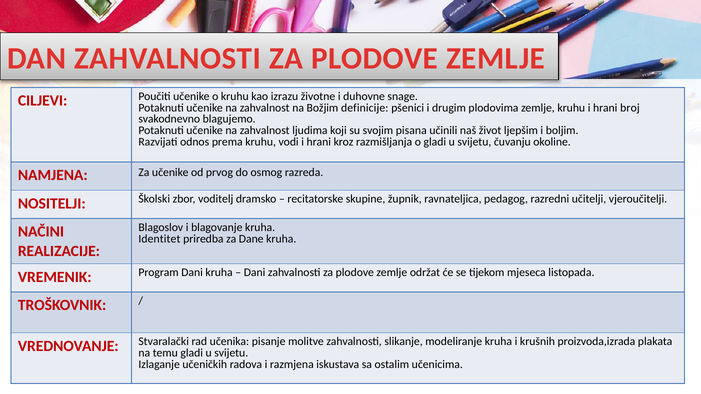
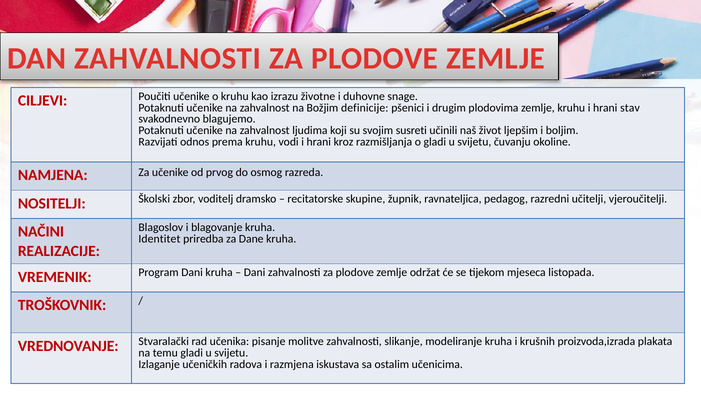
broj: broj -> stav
pisana: pisana -> susreti
